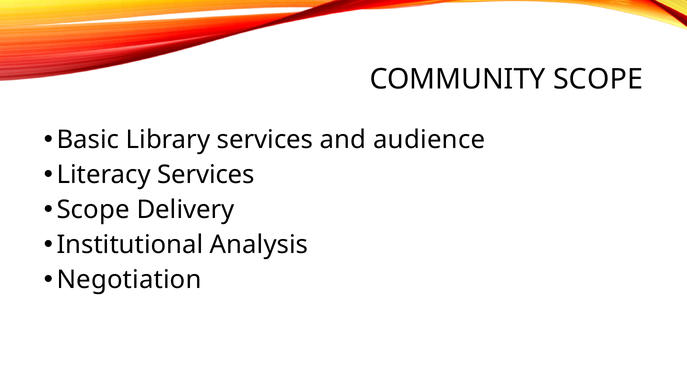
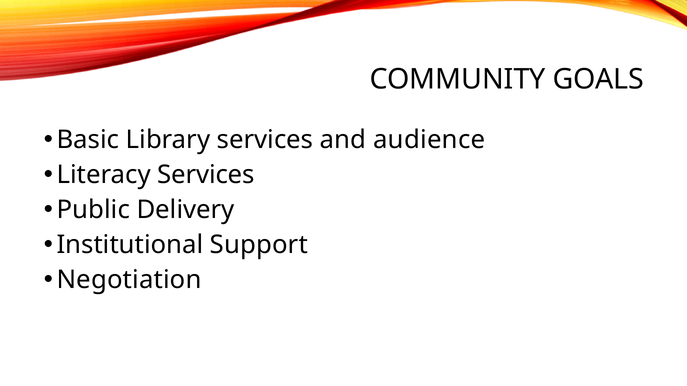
COMMUNITY SCOPE: SCOPE -> GOALS
Scope at (93, 210): Scope -> Public
Analysis: Analysis -> Support
